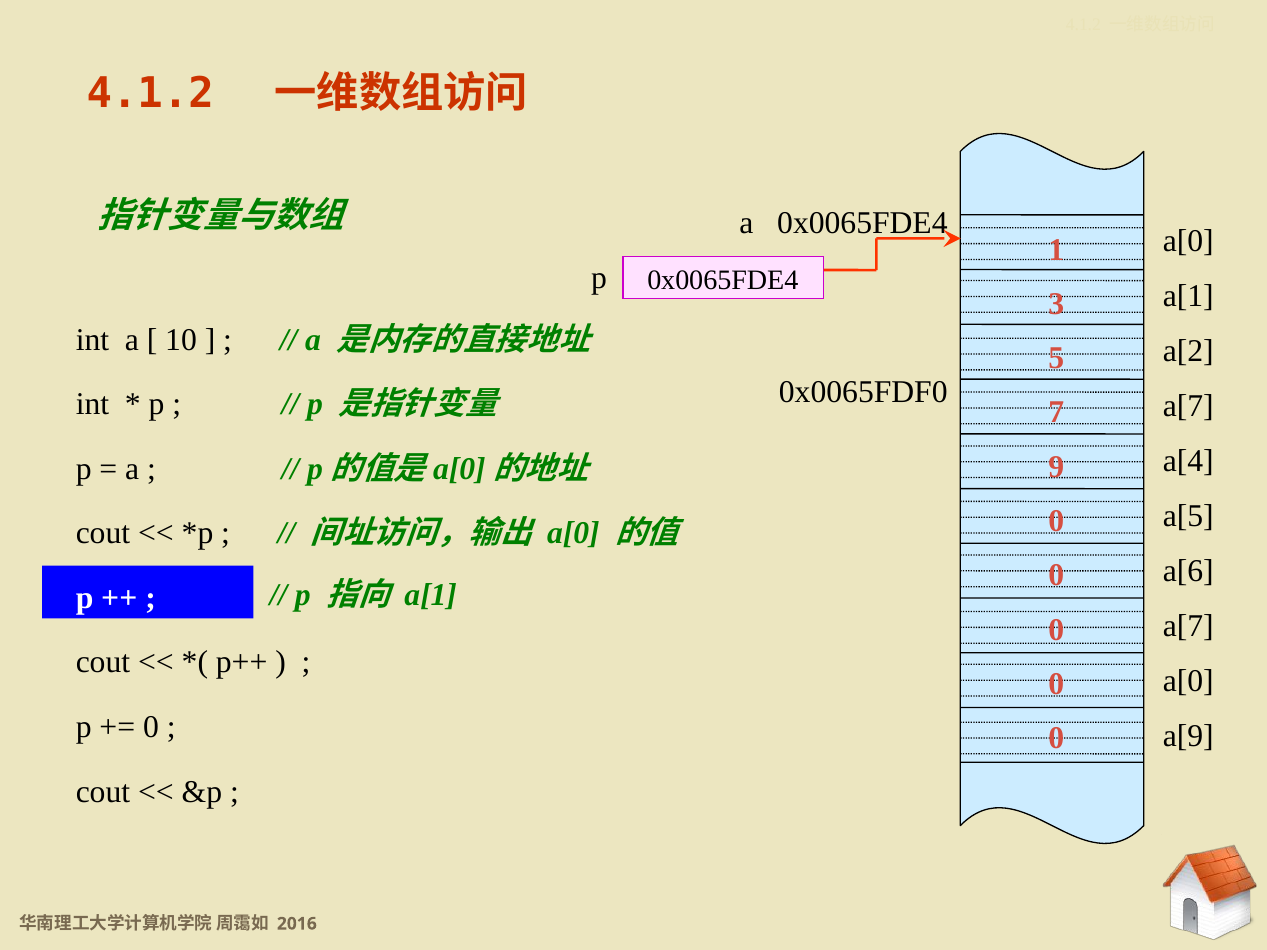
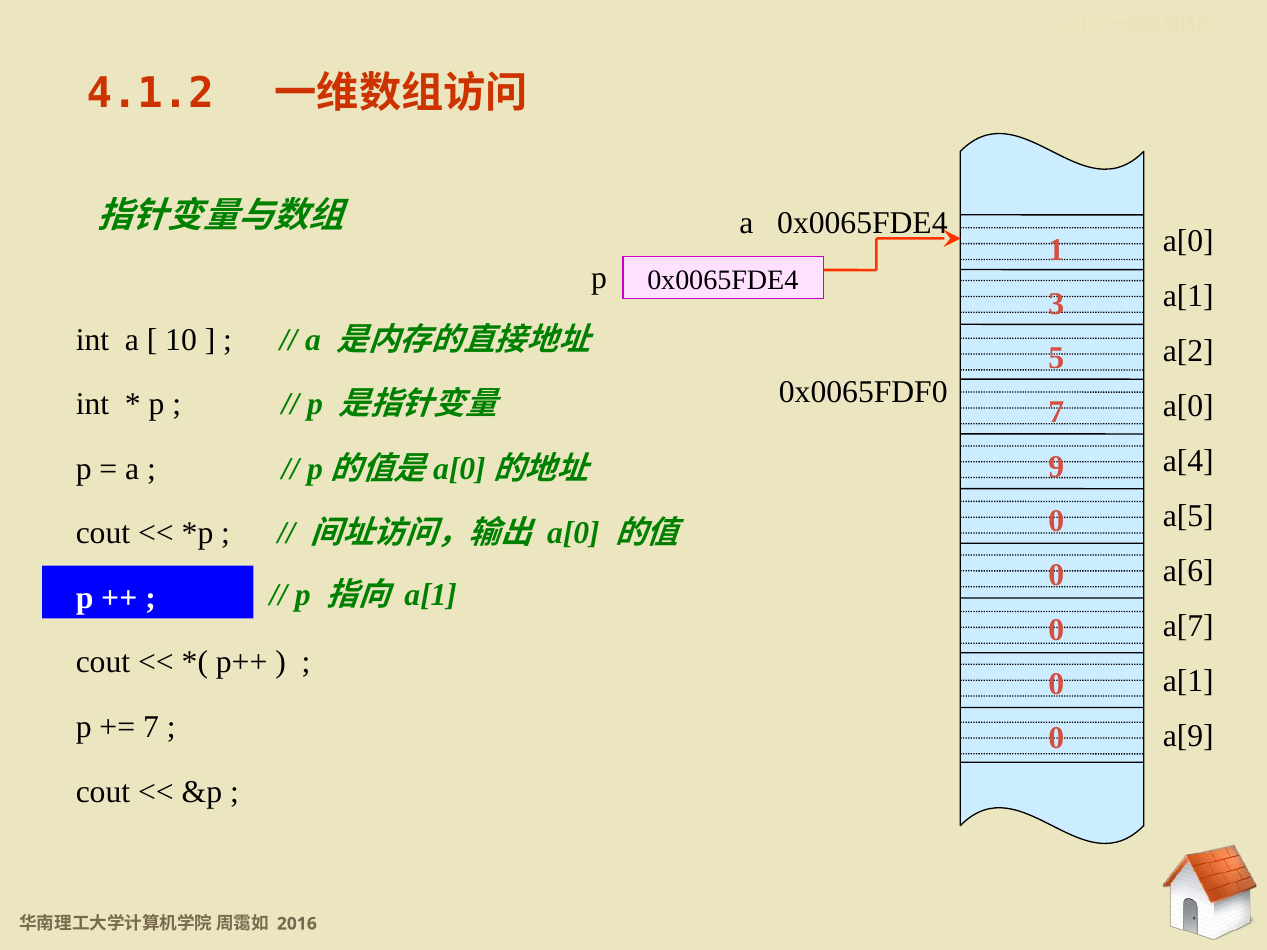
a[7 at (1188, 406): a[7 -> a[0
a[0 at (1188, 681): a[0 -> a[1
0 at (151, 727): 0 -> 7
